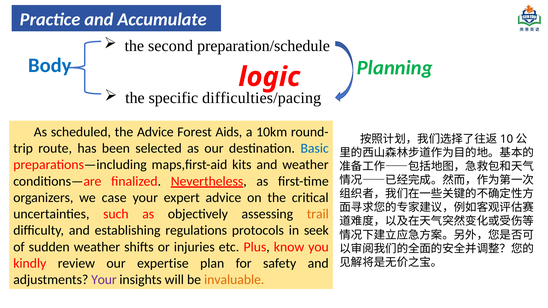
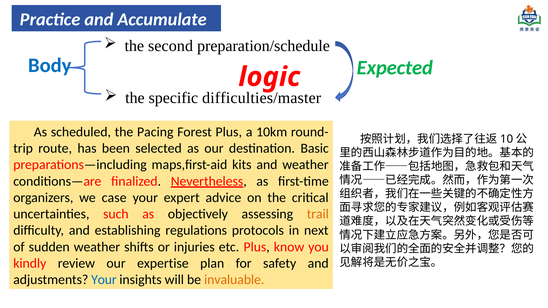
Planning: Planning -> Expected
difficulties/pacing: difficulties/pacing -> difficulties/master
the Advice: Advice -> Pacing
Forest Aids: Aids -> Plus
Basic colour: blue -> black
seek: seek -> next
Your at (104, 280) colour: purple -> blue
